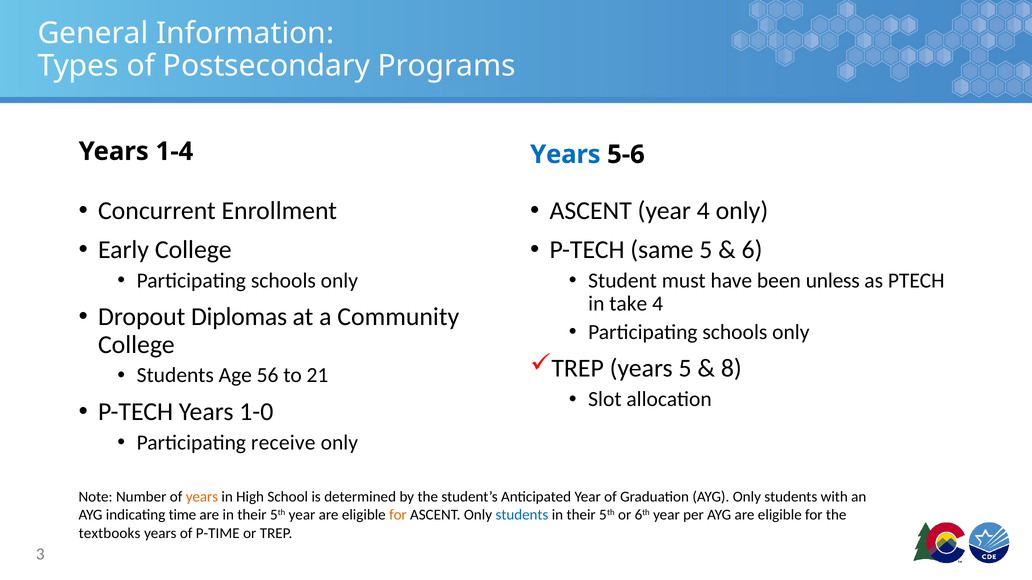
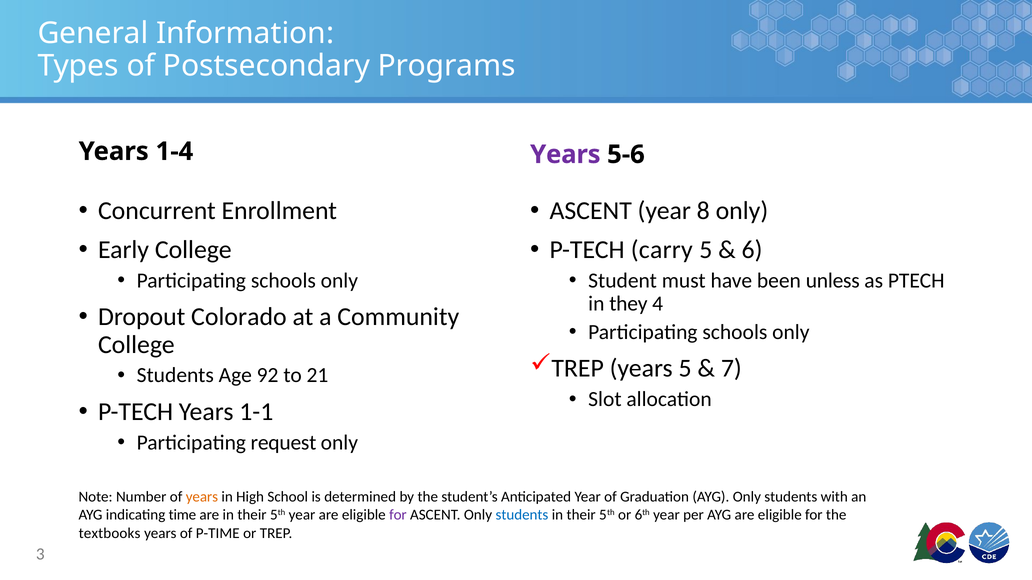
Years at (565, 155) colour: blue -> purple
year 4: 4 -> 8
same: same -> carry
take: take -> they
Diplomas: Diplomas -> Colorado
8: 8 -> 7
56: 56 -> 92
1-0: 1-0 -> 1-1
receive: receive -> request
for at (398, 515) colour: orange -> purple
